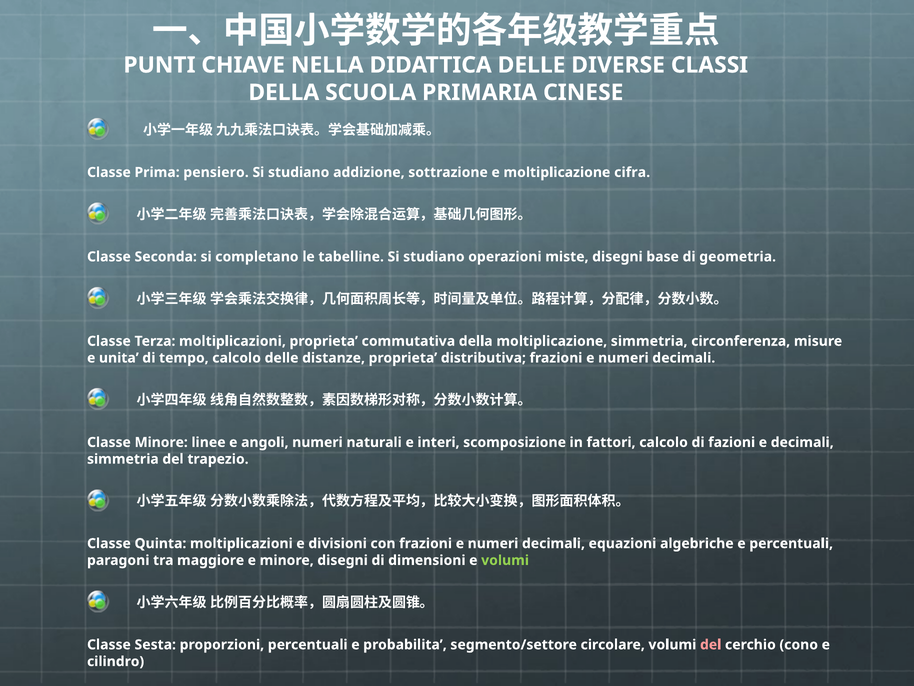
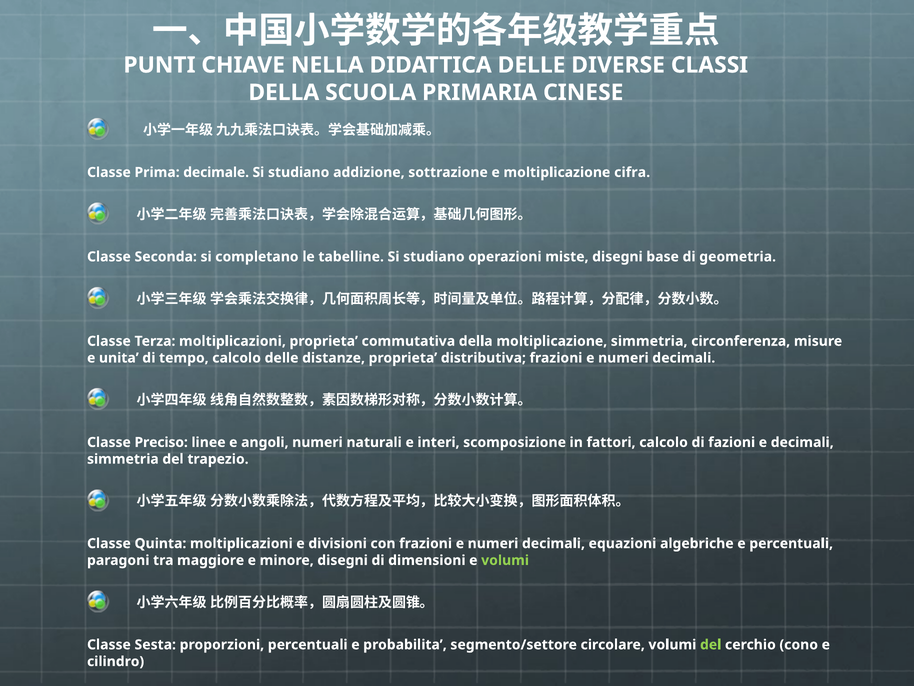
pensiero: pensiero -> decimale
Classe Minore: Minore -> Preciso
del at (711, 644) colour: pink -> light green
